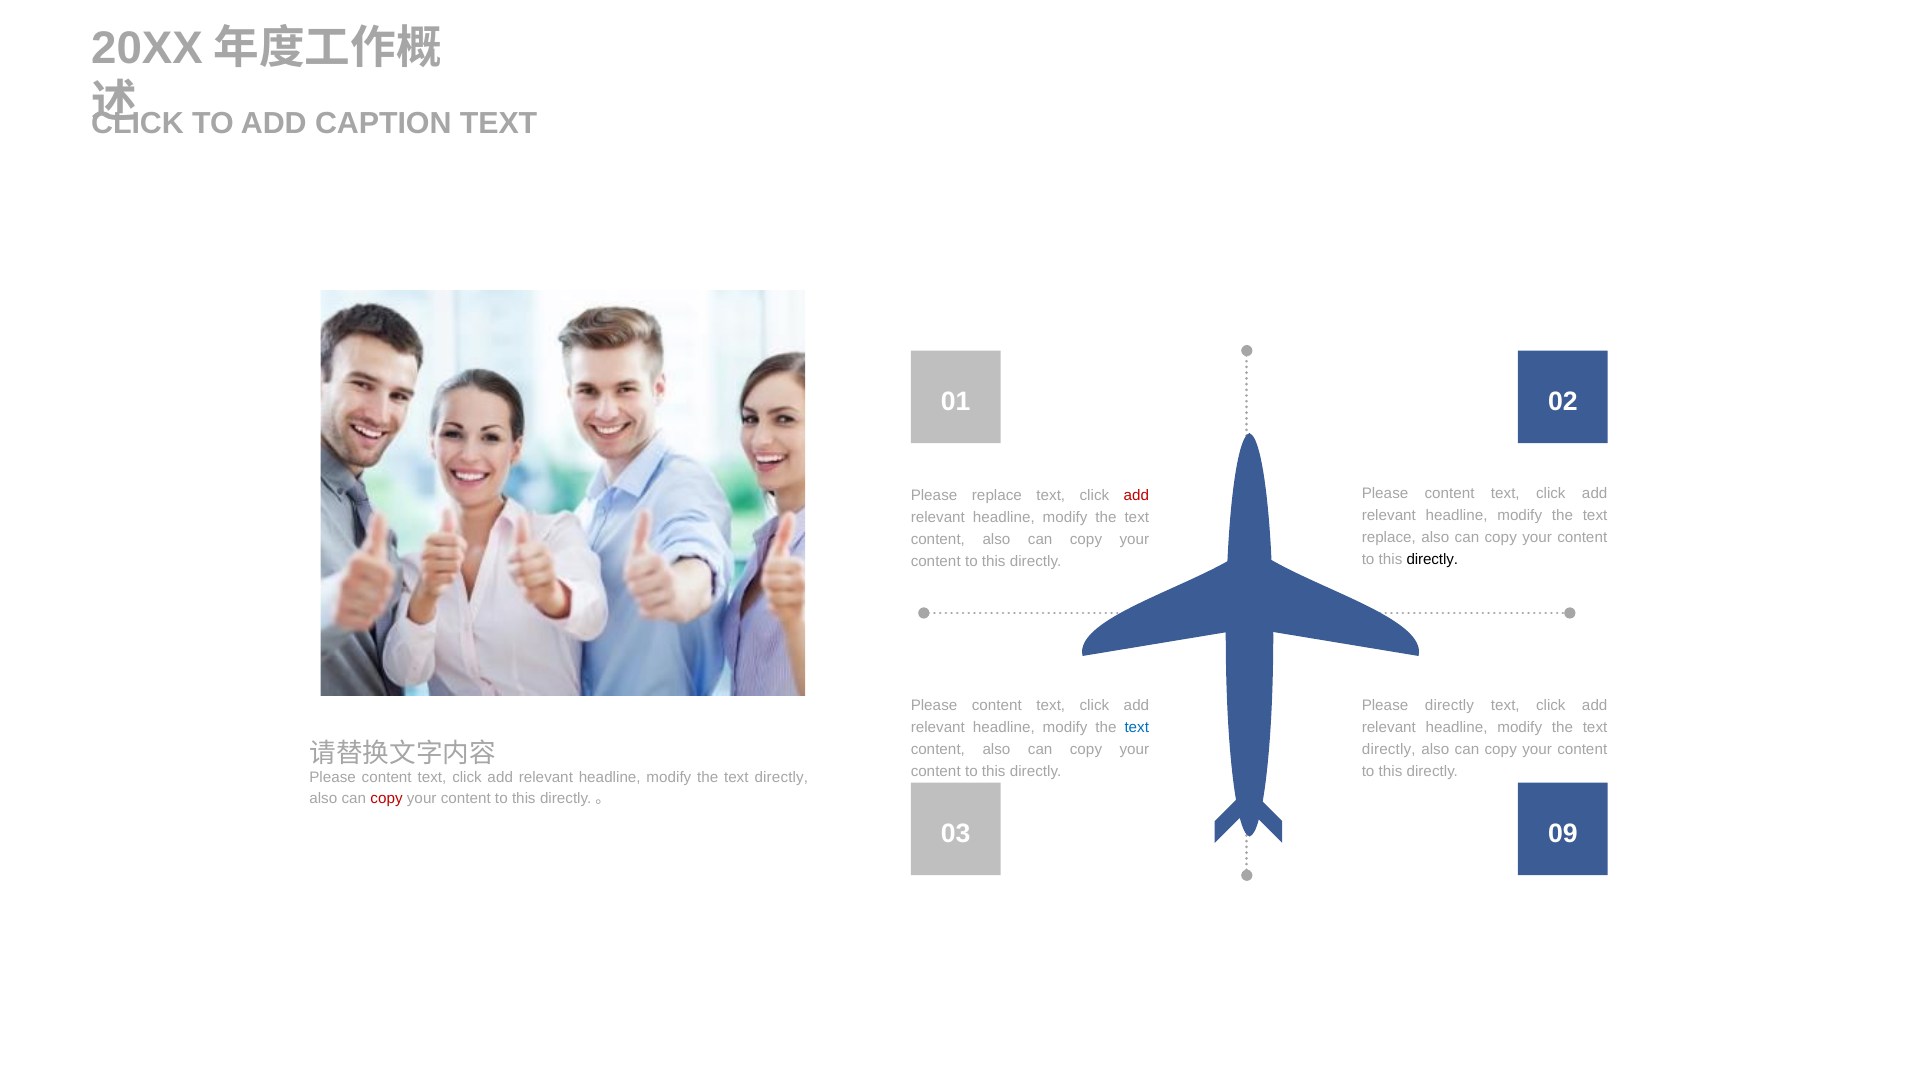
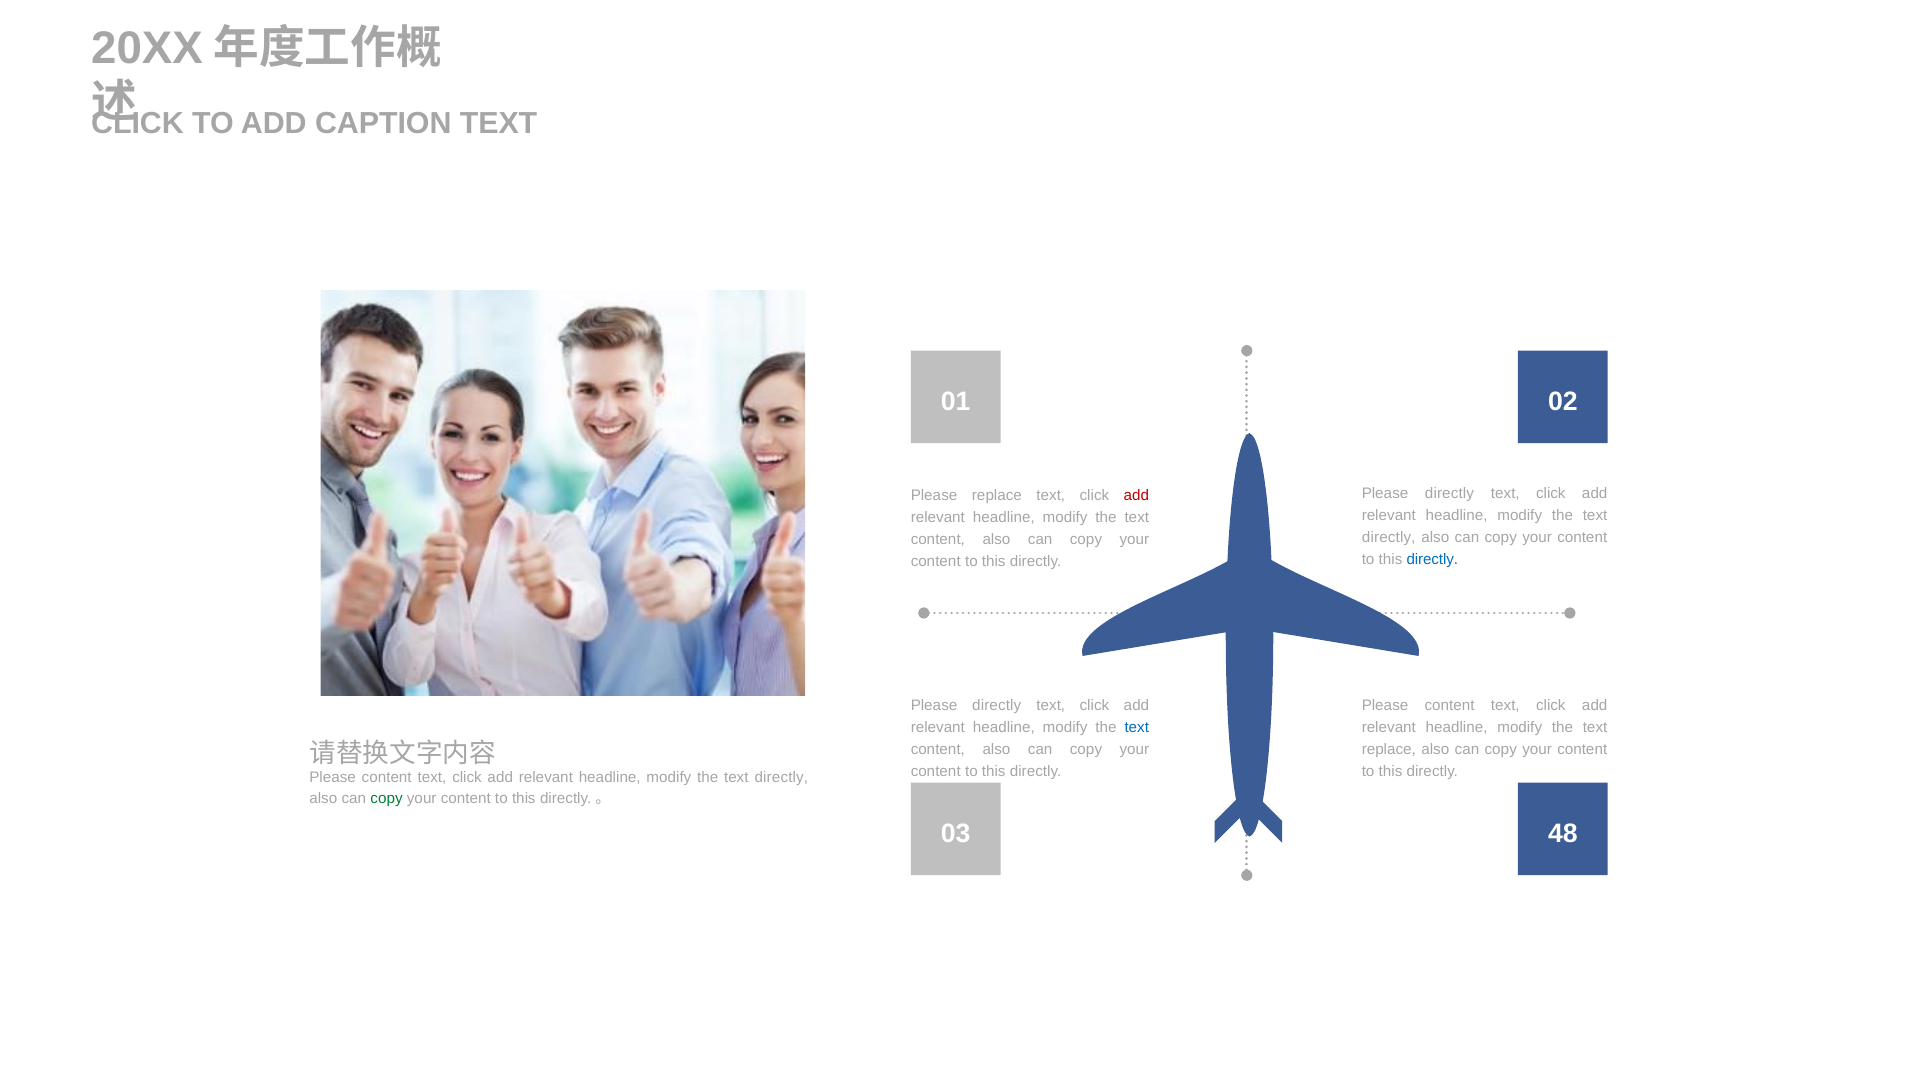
content at (1450, 494): content -> directly
replace at (1389, 537): replace -> directly
directly at (1432, 559) colour: black -> blue
content at (997, 706): content -> directly
directly at (1449, 706): directly -> content
directly at (1389, 749): directly -> replace
copy at (387, 799) colour: red -> green
09: 09 -> 48
